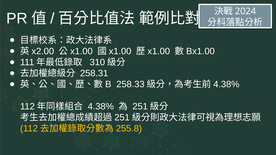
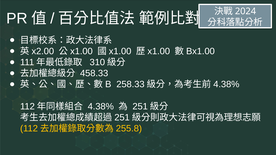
258.31: 258.31 -> 458.33
